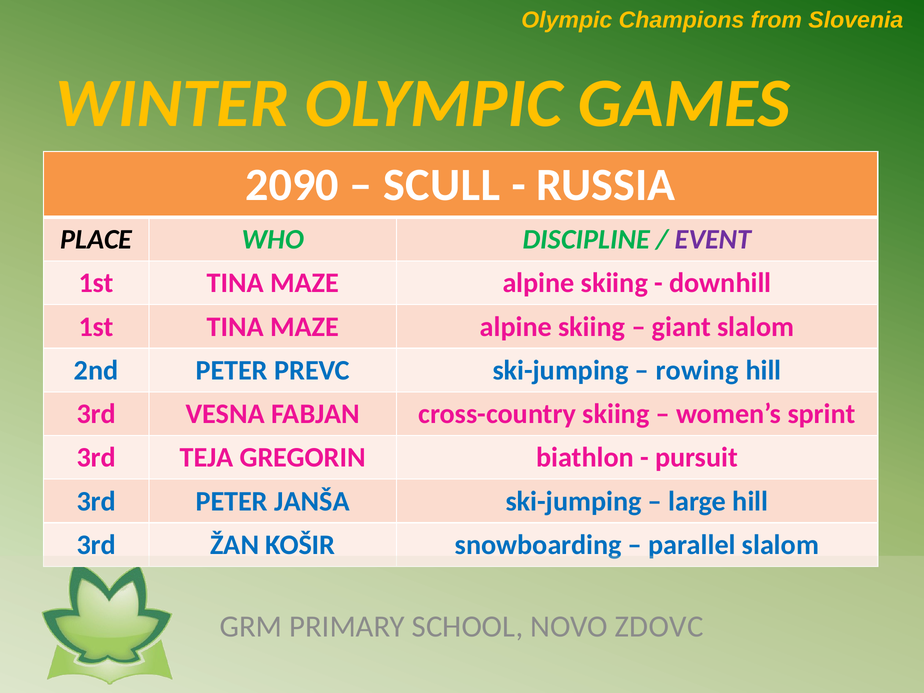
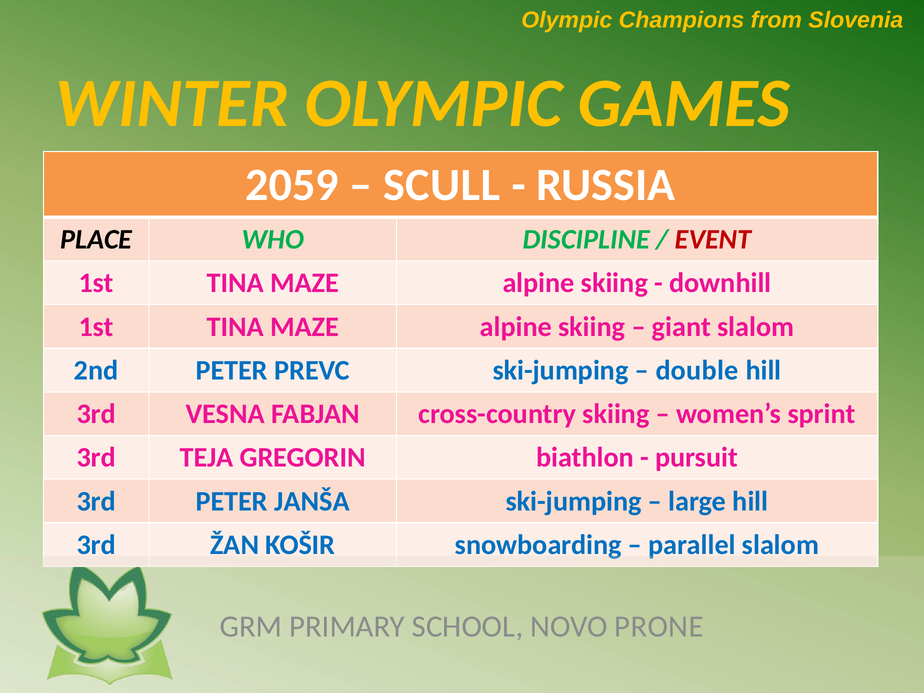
2090: 2090 -> 2059
EVENT colour: purple -> red
rowing: rowing -> double
ZDOVC: ZDOVC -> PRONE
